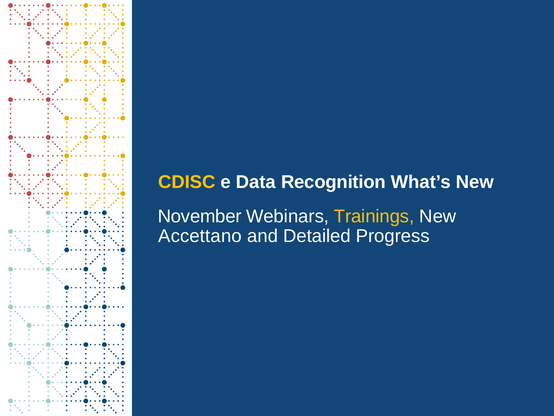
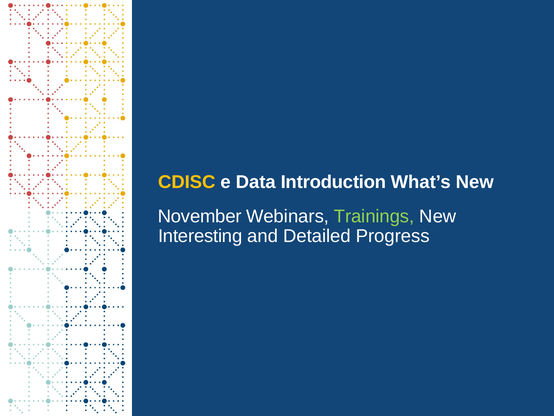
Recognition: Recognition -> Introduction
Trainings colour: yellow -> light green
Accettano: Accettano -> Interesting
